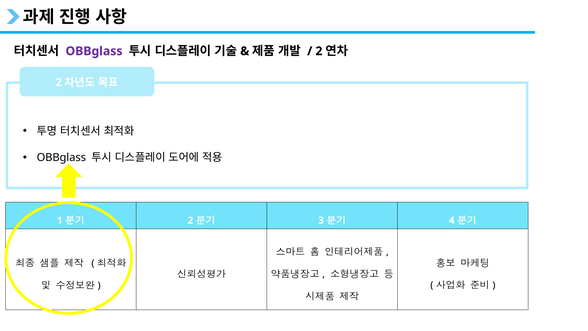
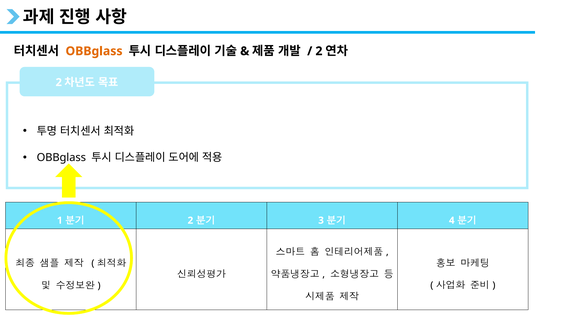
OBBglass at (94, 51) colour: purple -> orange
